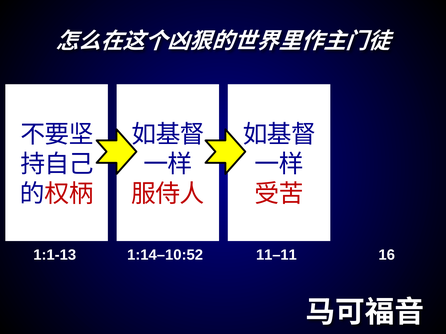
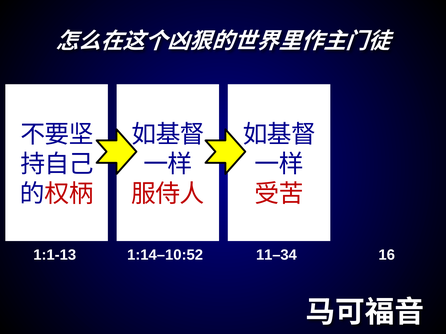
11–11: 11–11 -> 11–34
